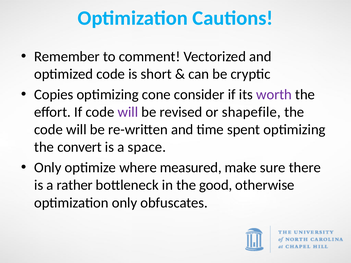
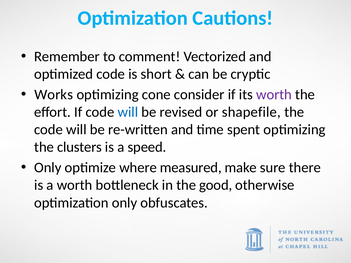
Copies: Copies -> Works
will at (128, 112) colour: purple -> blue
convert: convert -> clusters
space: space -> speed
a rather: rather -> worth
